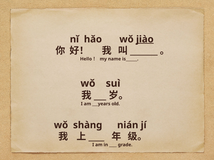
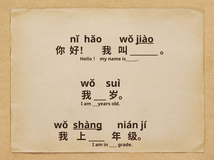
shàng underline: none -> present
